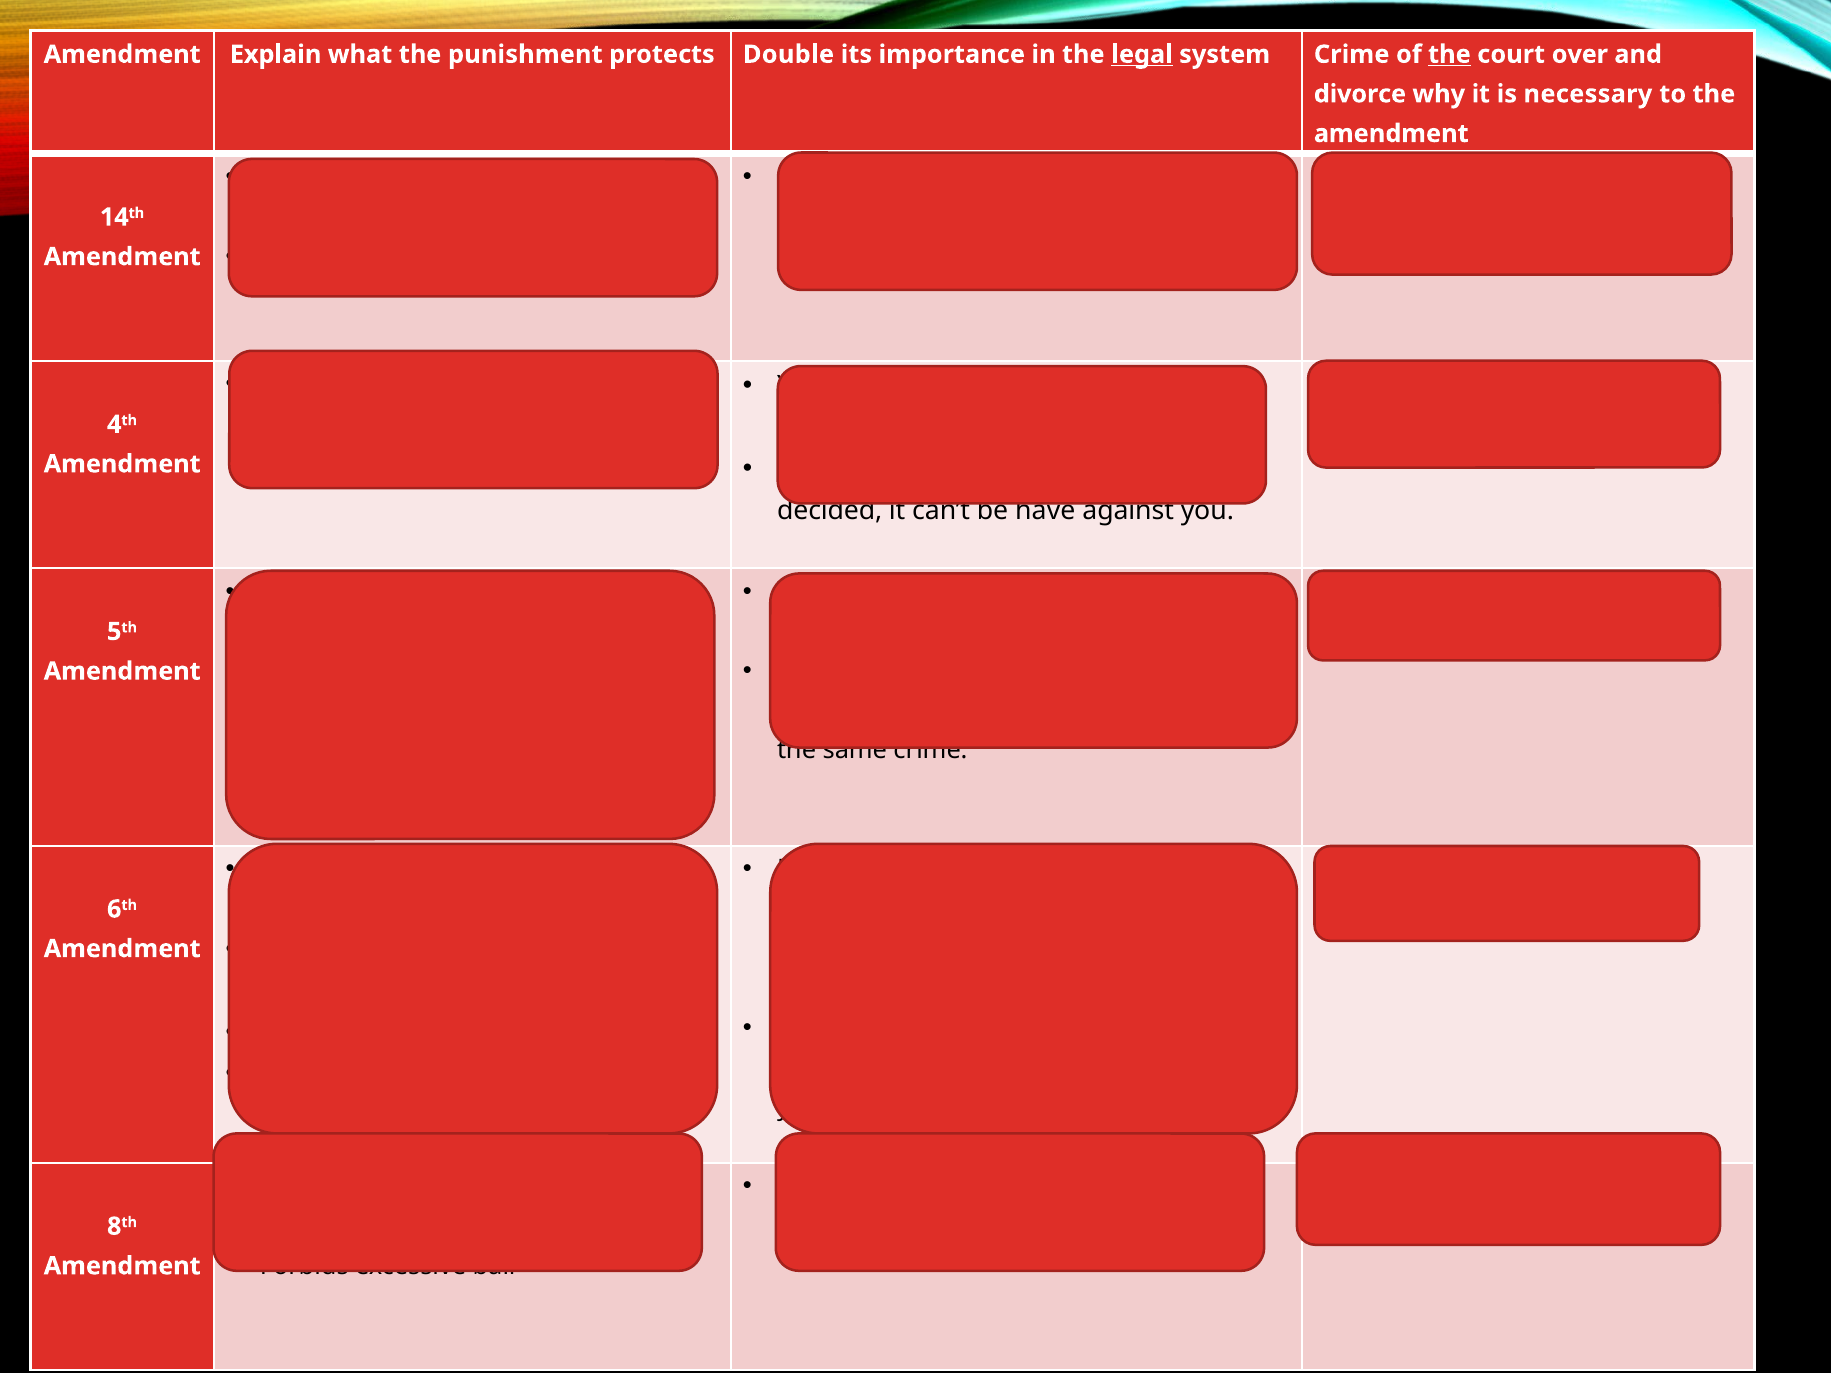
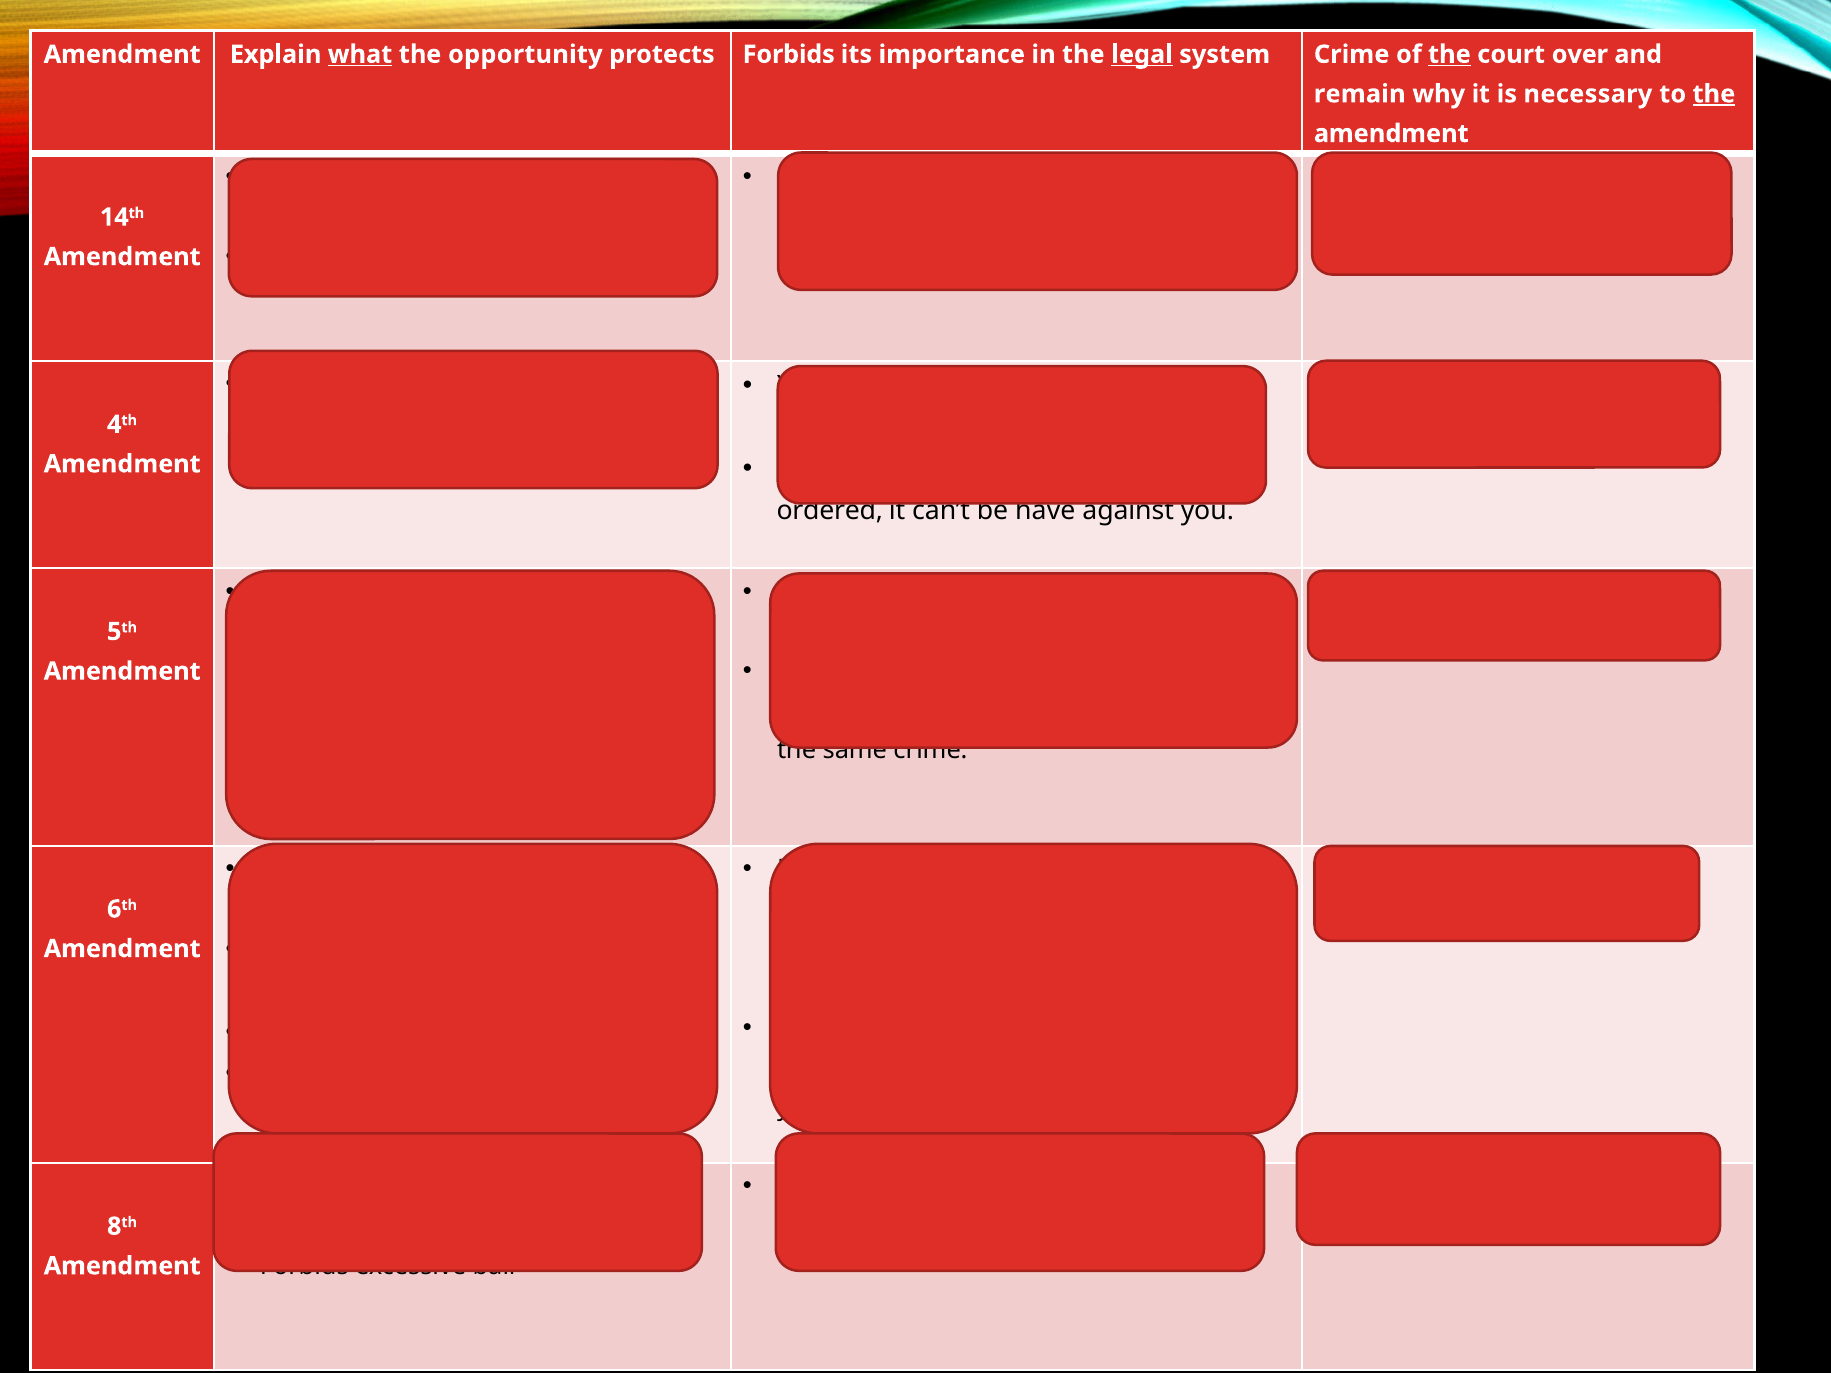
what at (360, 54) underline: none -> present
punishment at (525, 54): punishment -> opportunity
protects Double: Double -> Forbids
divorce at (1360, 94): divorce -> remain
the at (1714, 94) underline: none -> present
decided: decided -> ordered
